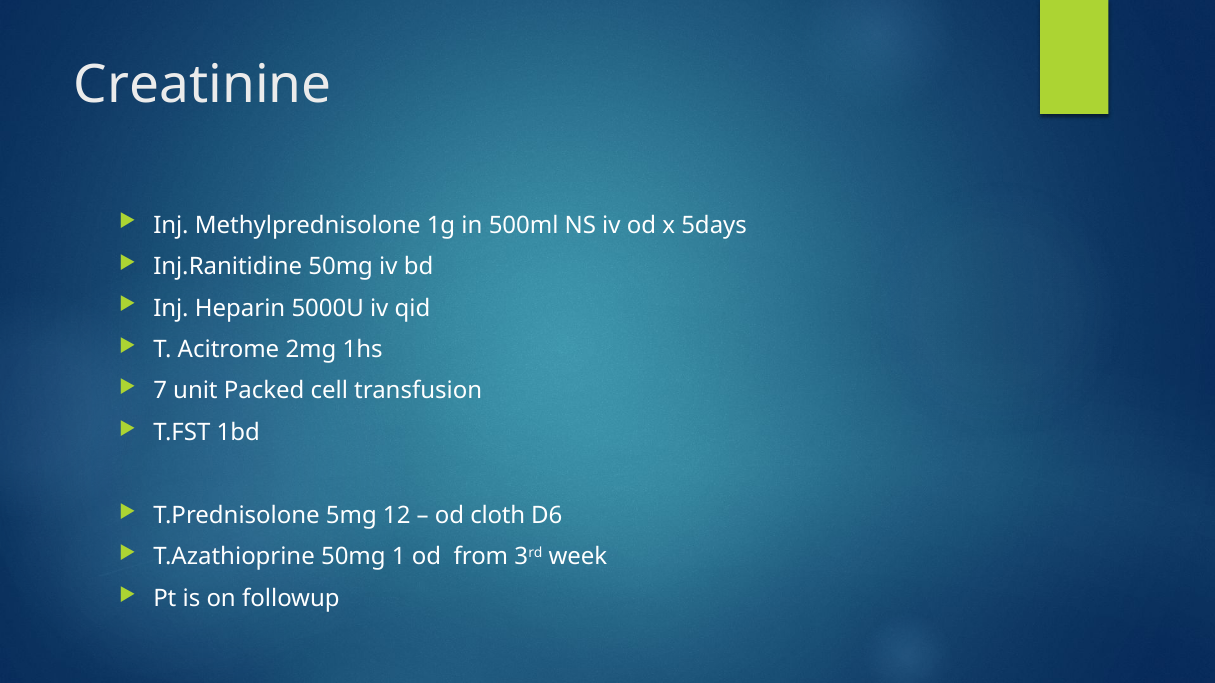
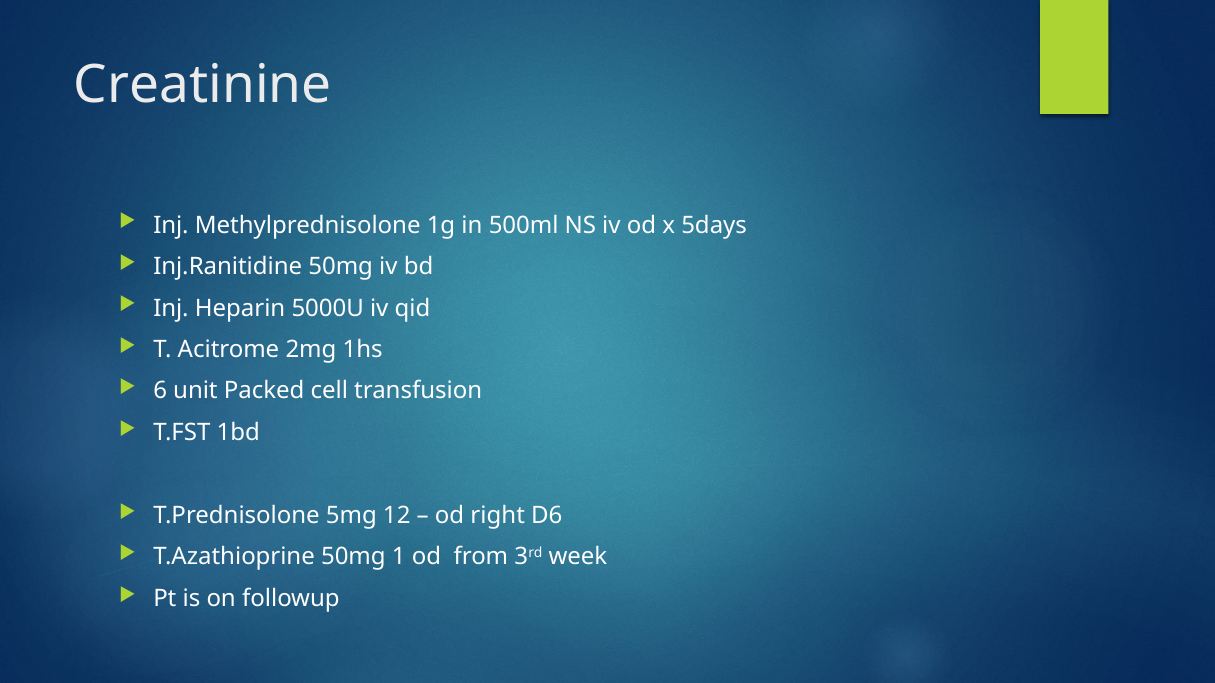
7: 7 -> 6
cloth: cloth -> right
